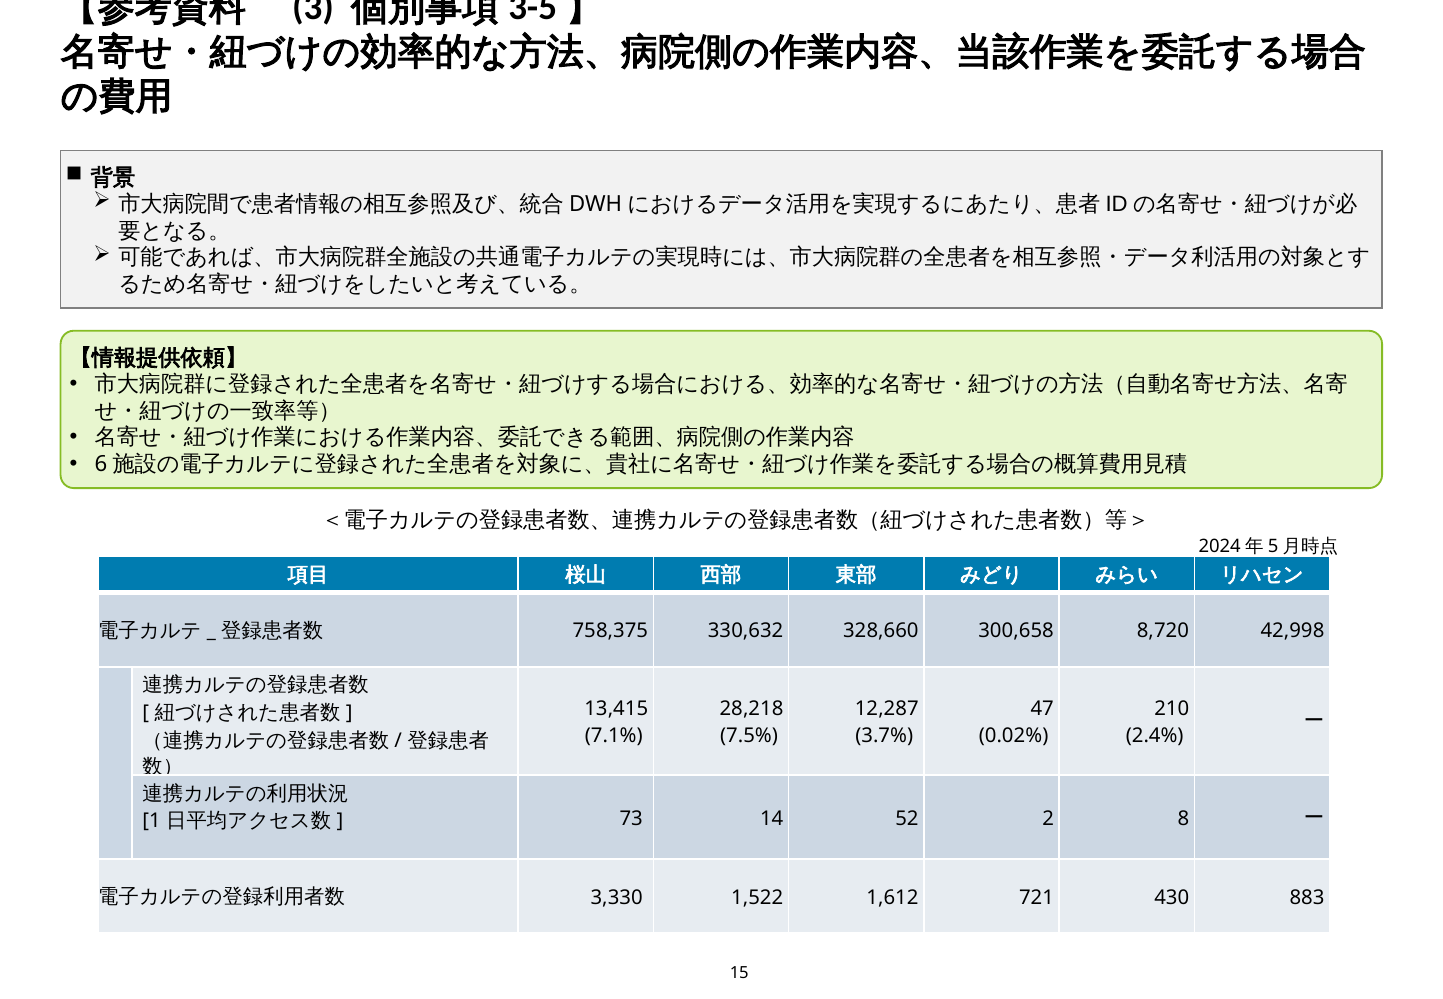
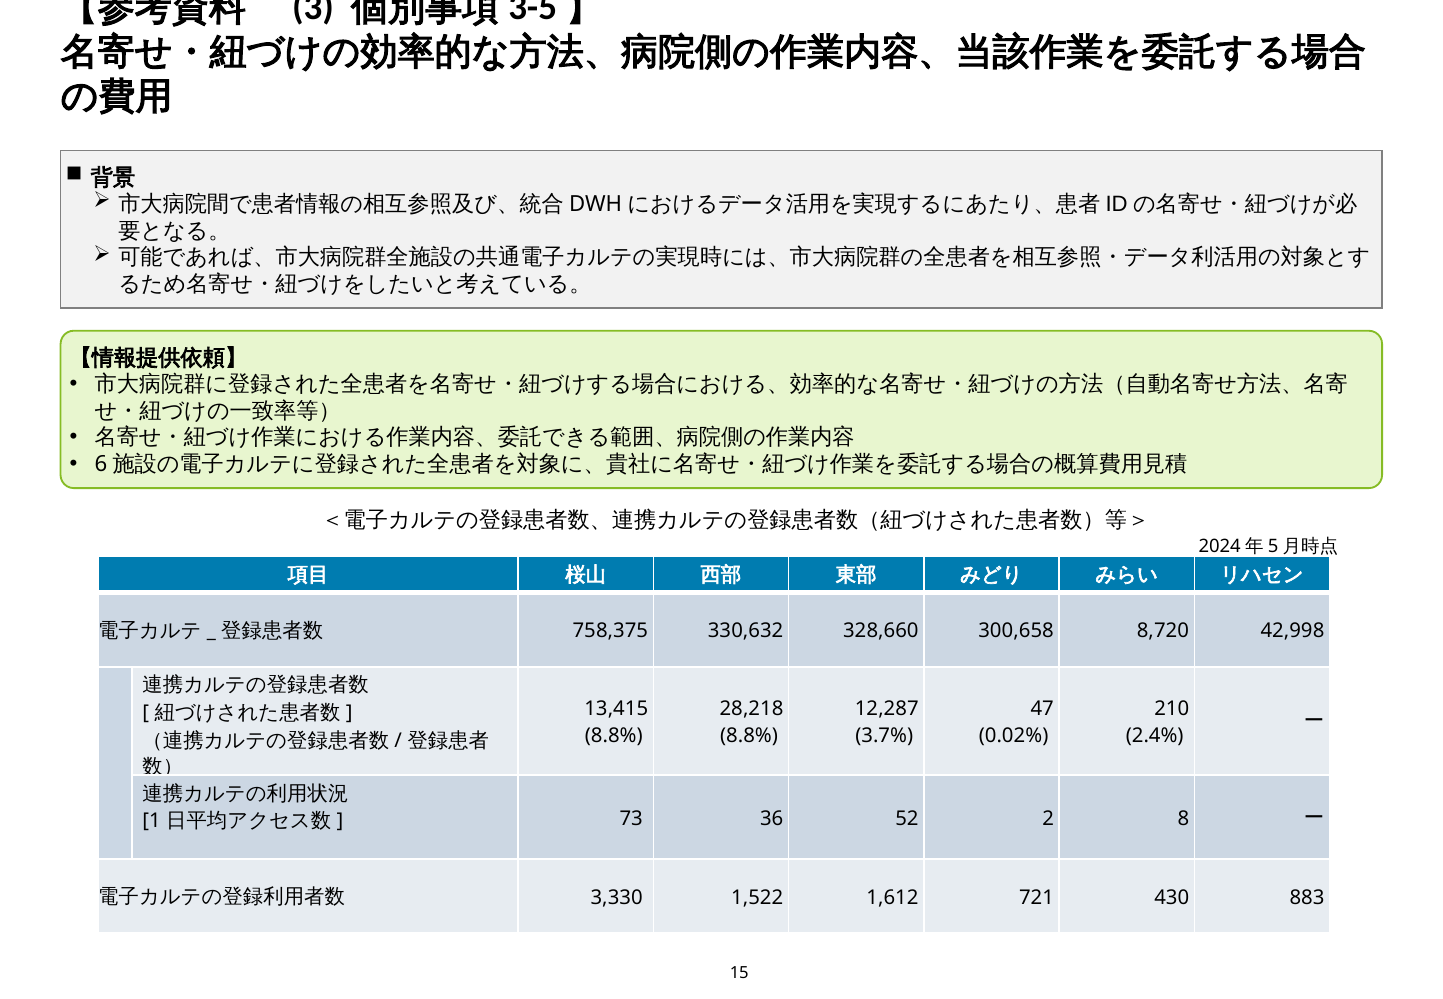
7.1% at (614, 736): 7.1% -> 8.8%
7.5% at (749, 736): 7.5% -> 8.8%
14: 14 -> 36
